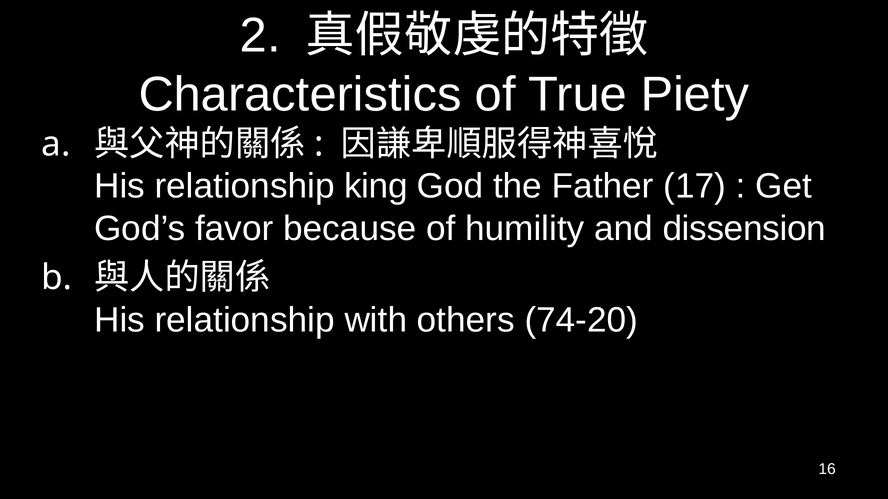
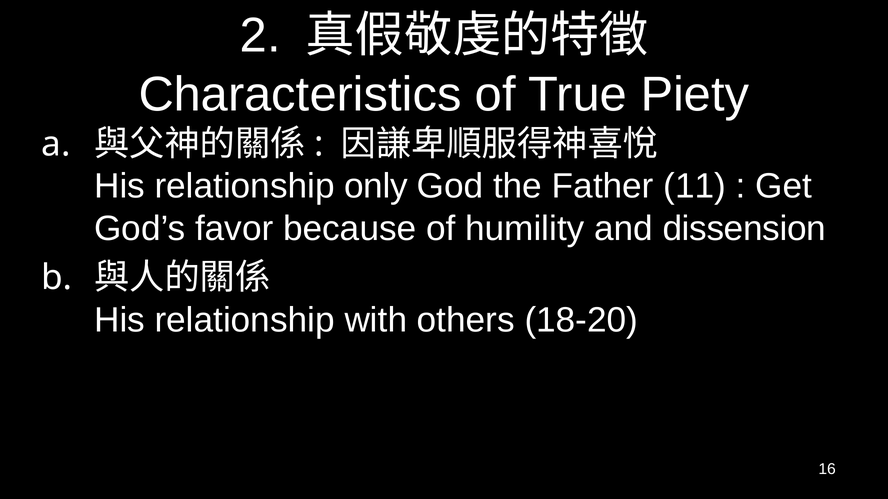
king: king -> only
17: 17 -> 11
74-20: 74-20 -> 18-20
